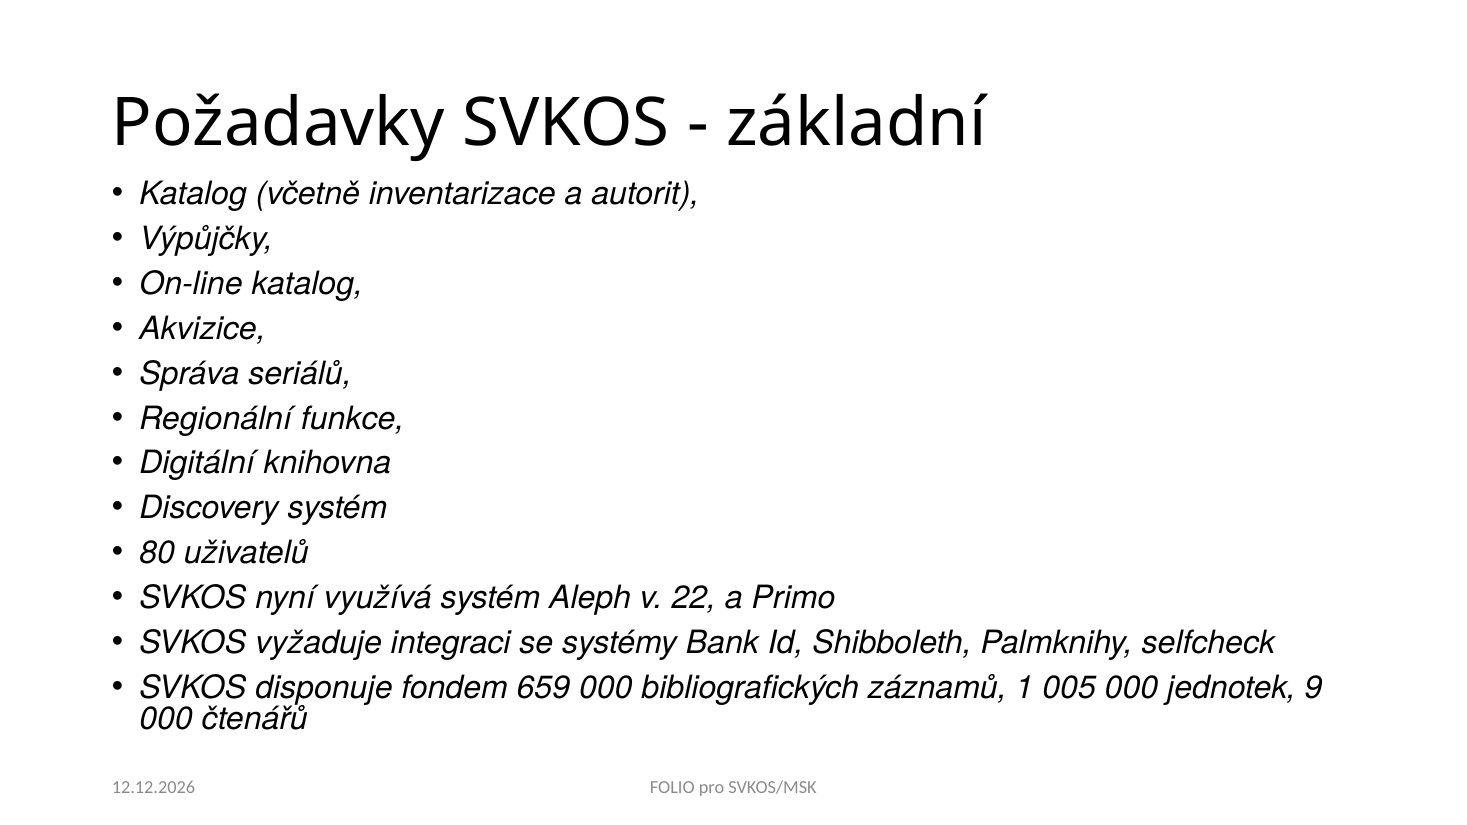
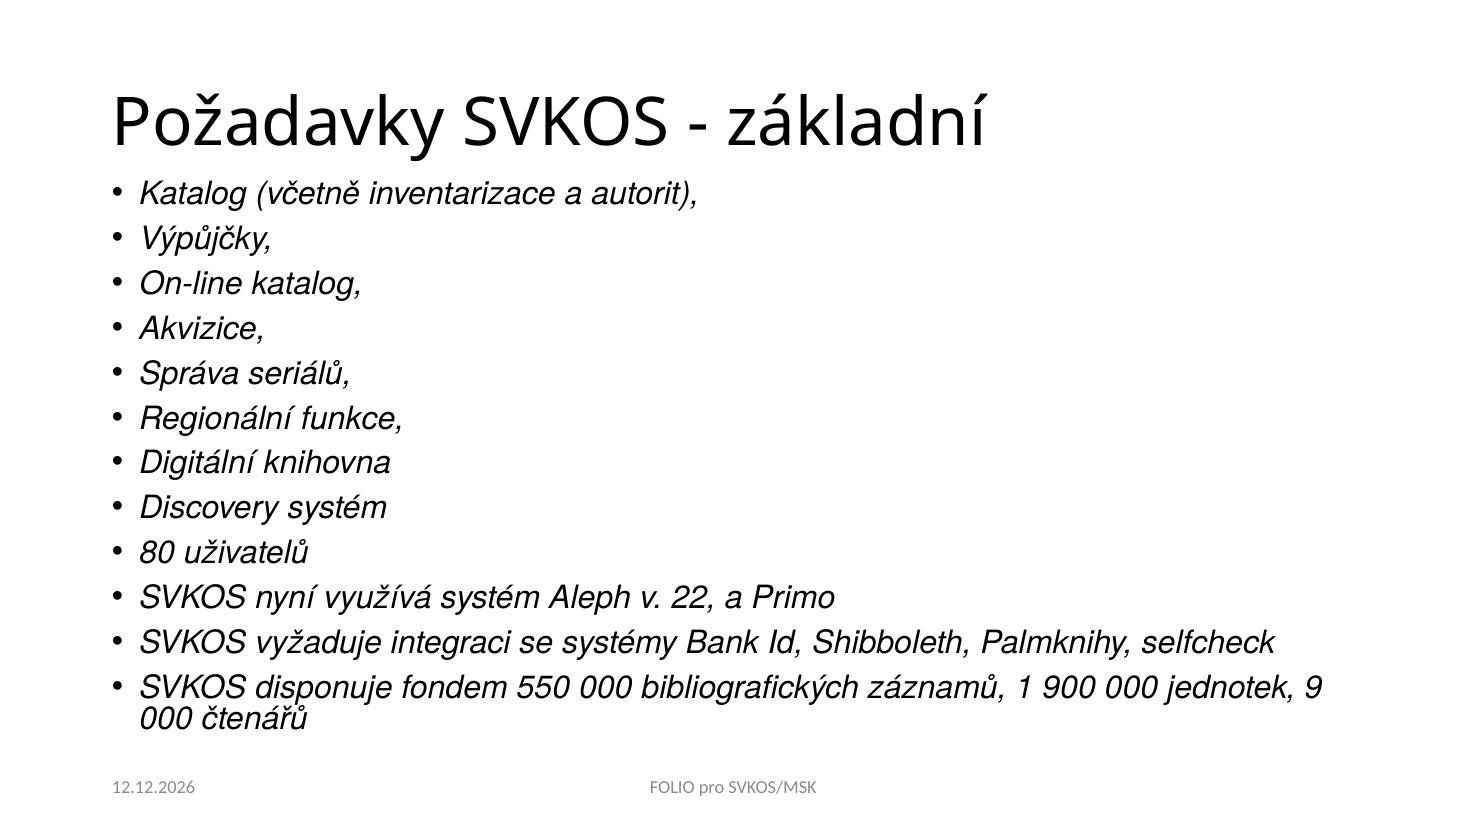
659: 659 -> 550
005: 005 -> 900
